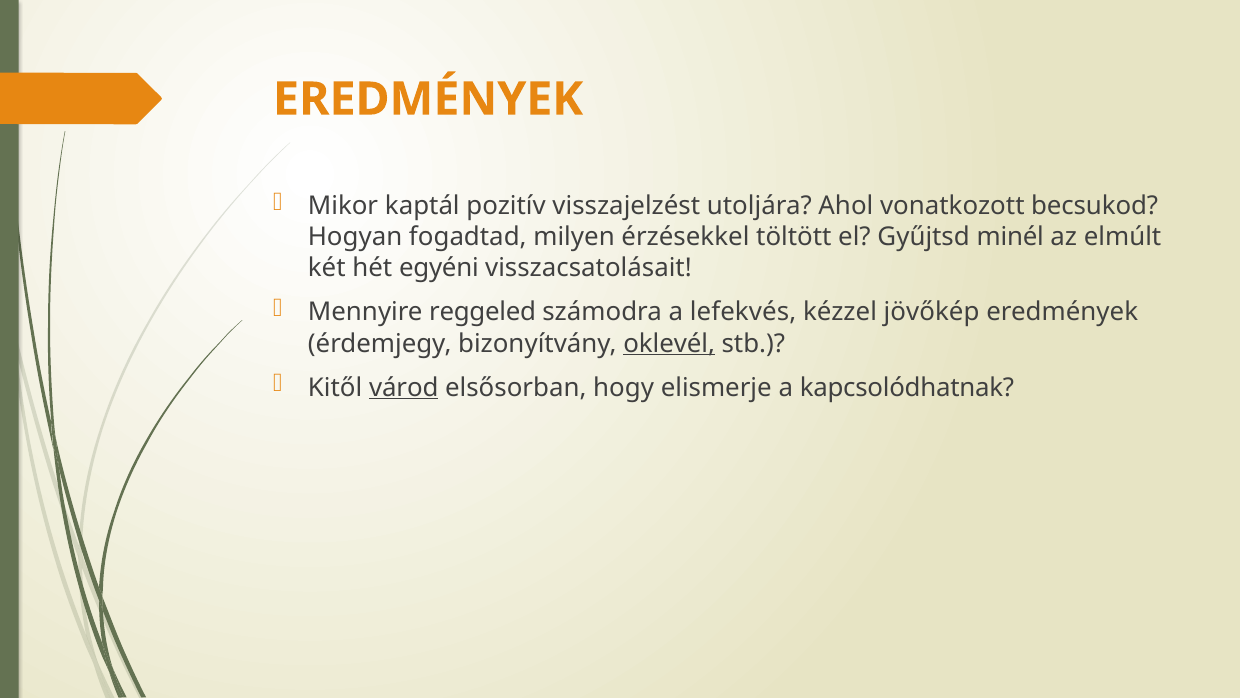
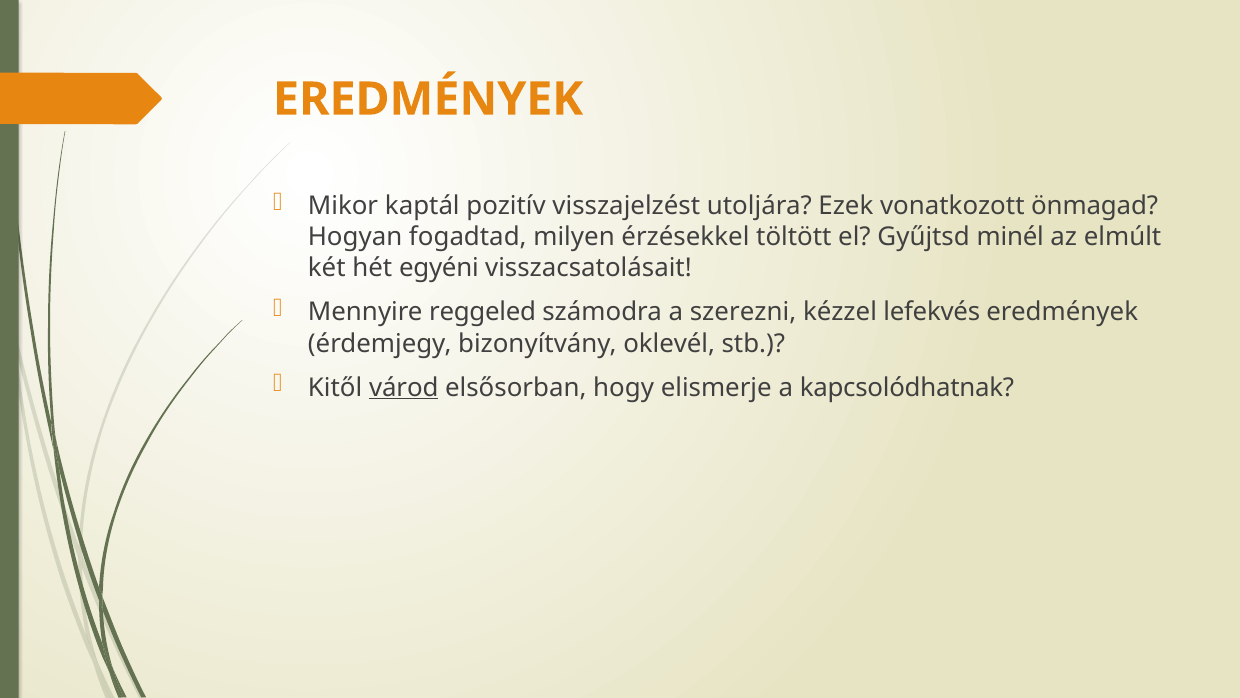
Ahol: Ahol -> Ezek
becsukod: becsukod -> önmagad
lefekvés: lefekvés -> szerezni
jövőkép: jövőkép -> lefekvés
oklevél underline: present -> none
